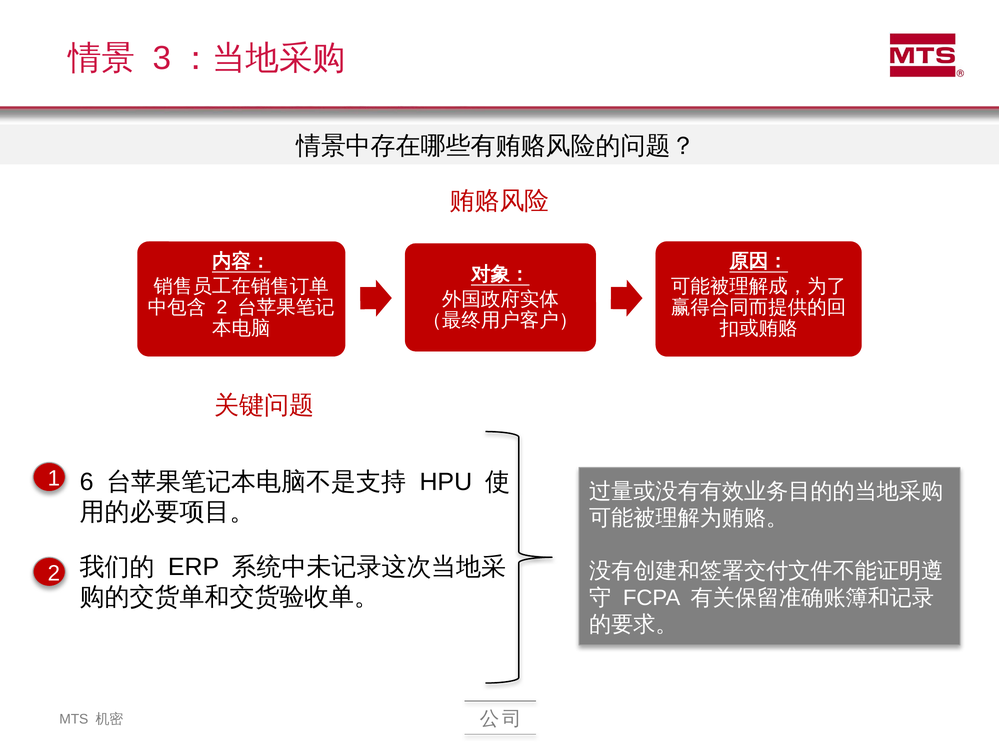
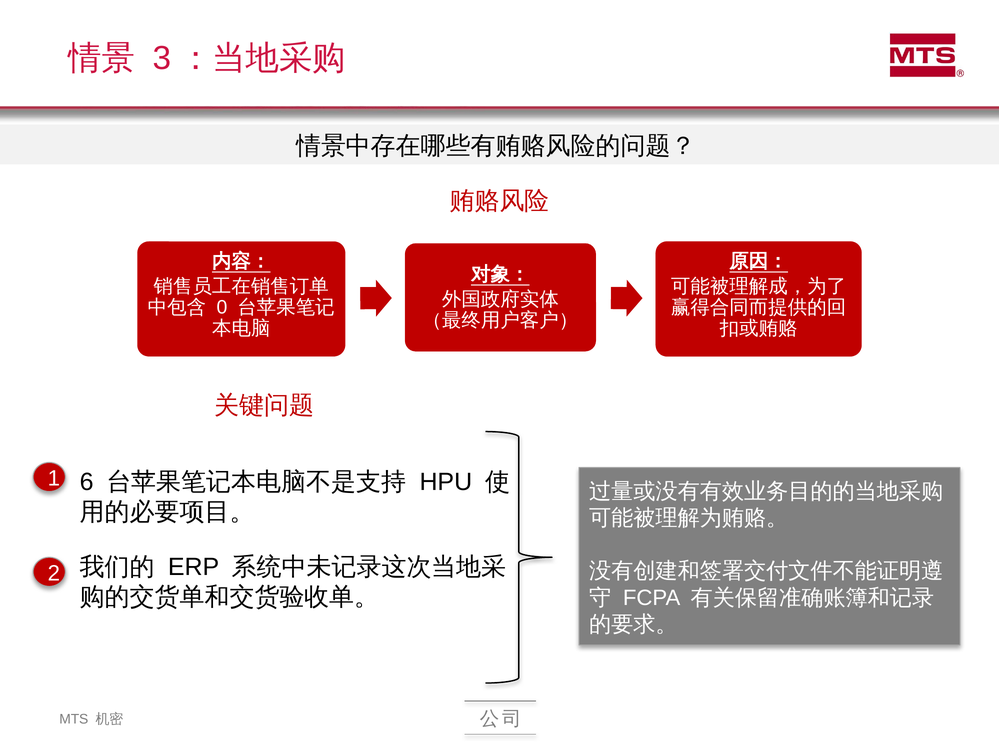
2 at (222, 308): 2 -> 0
